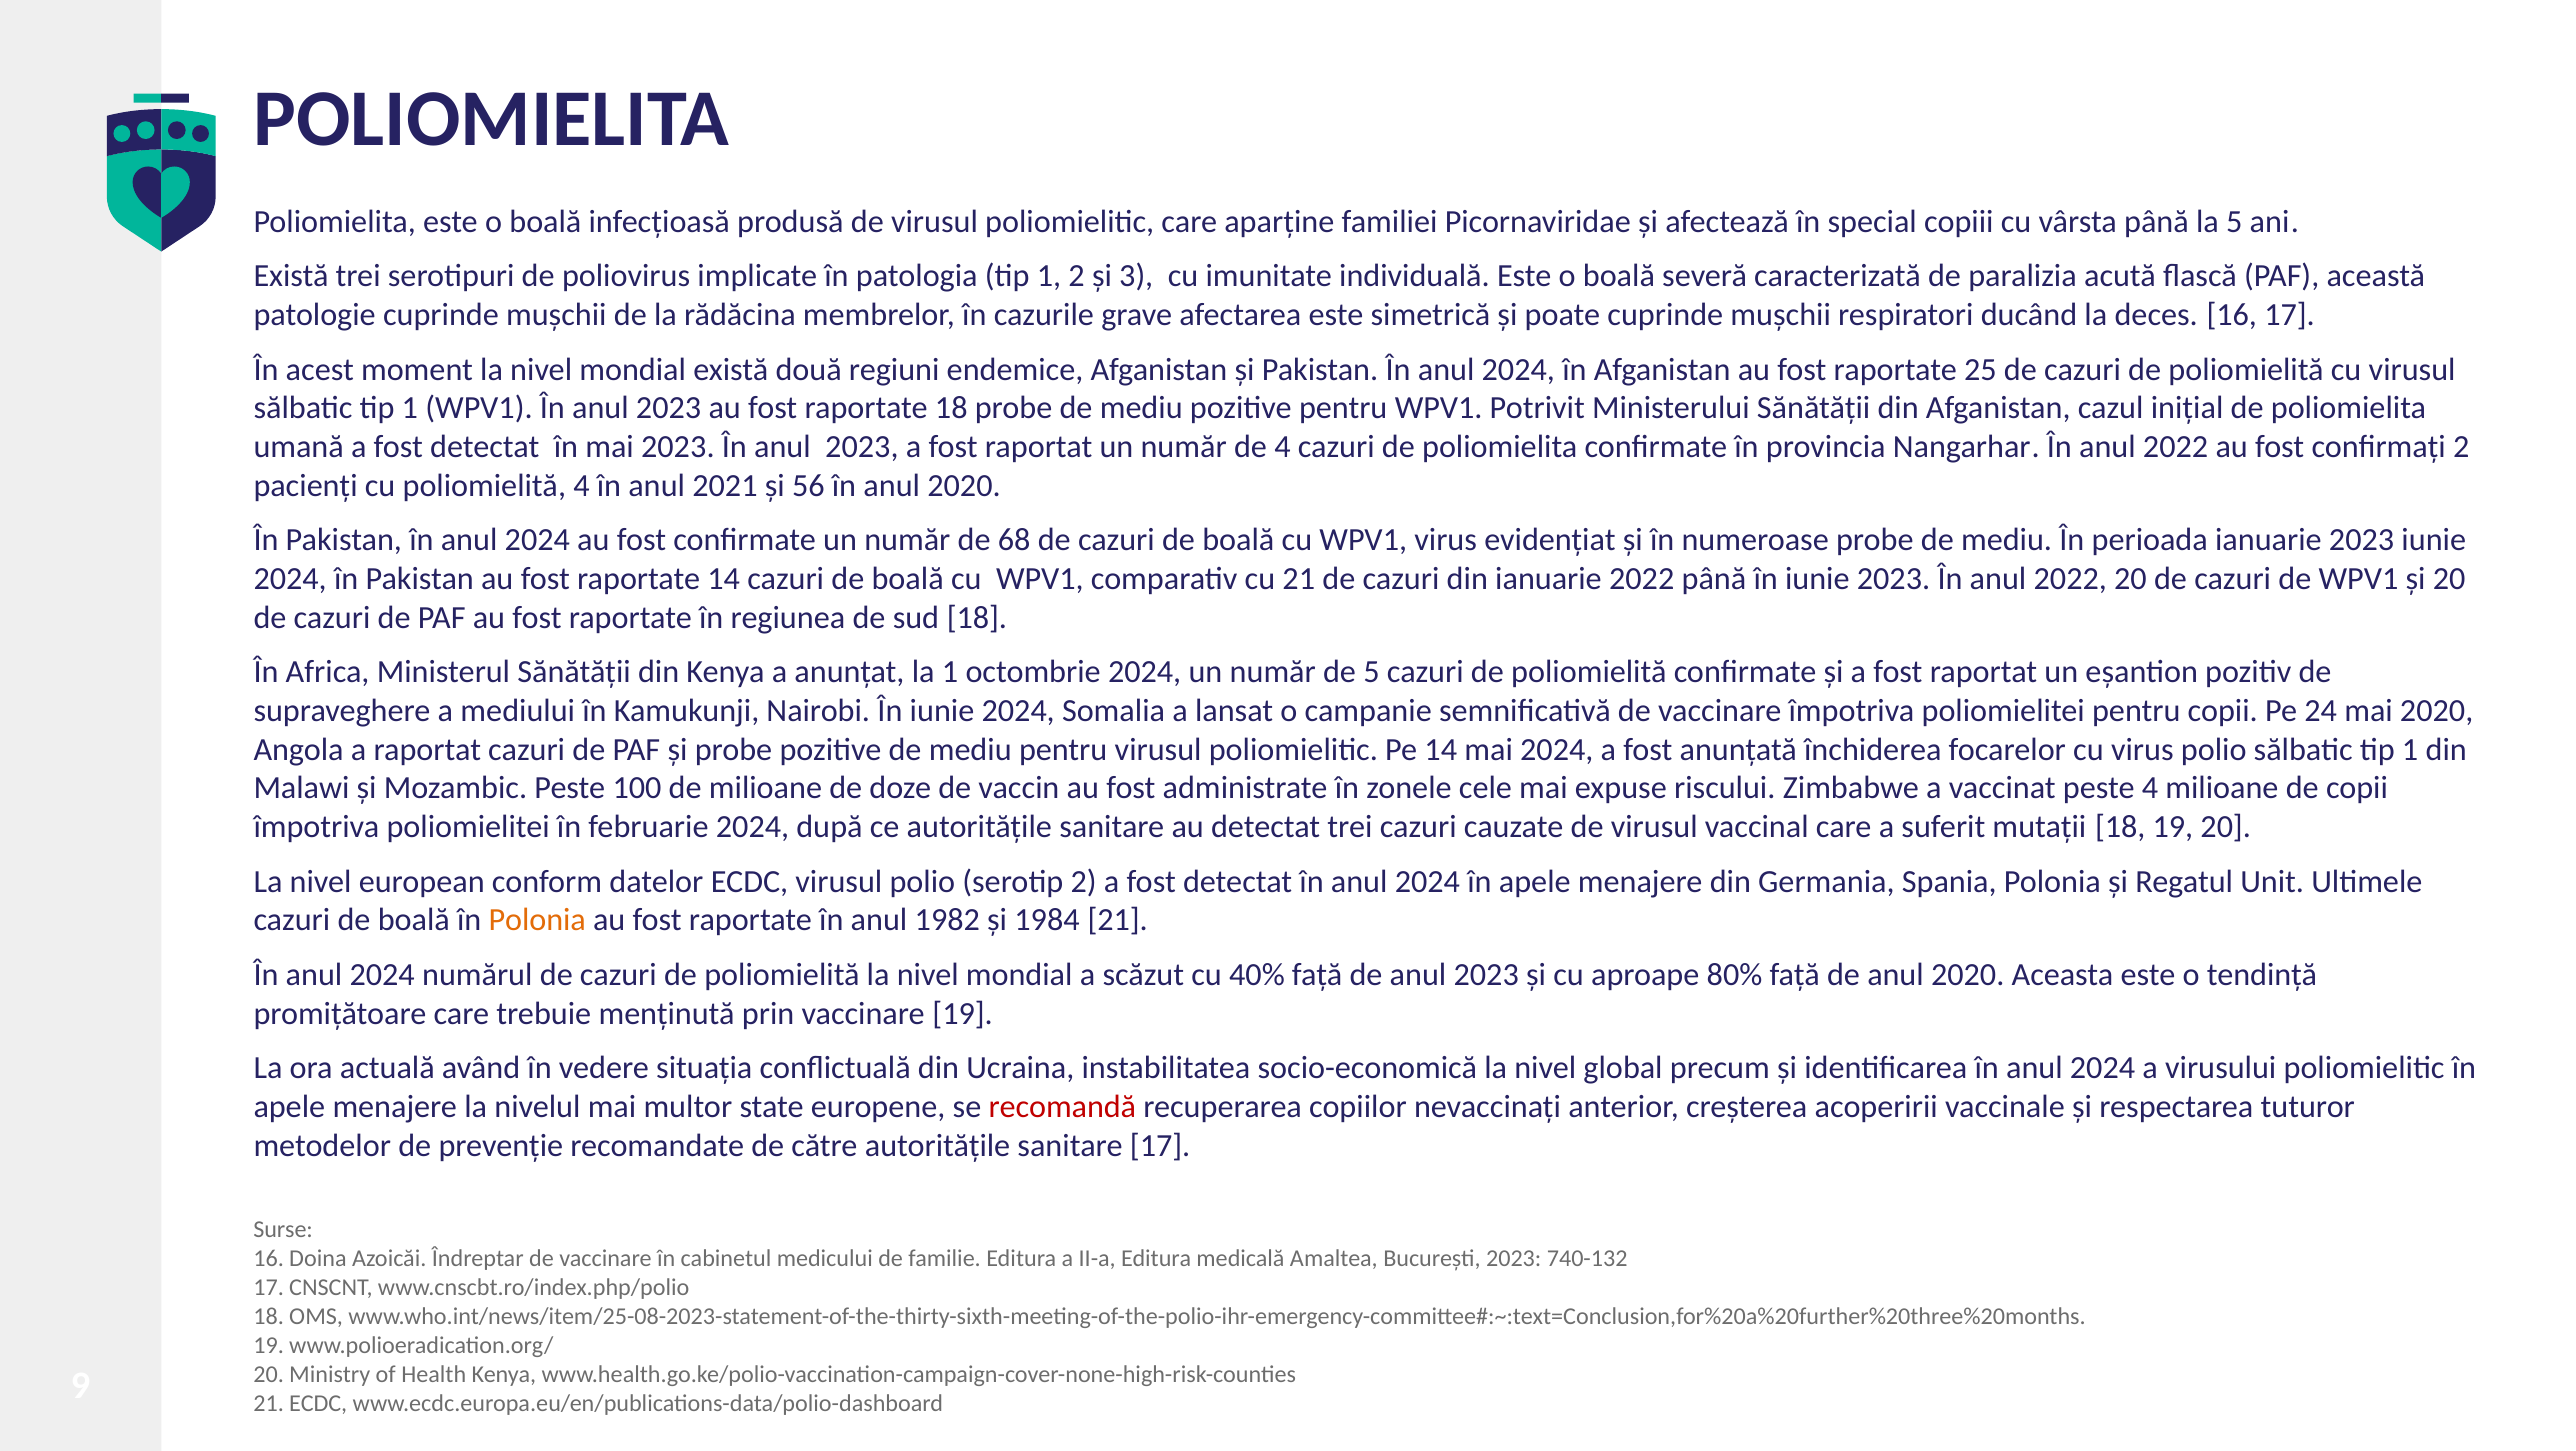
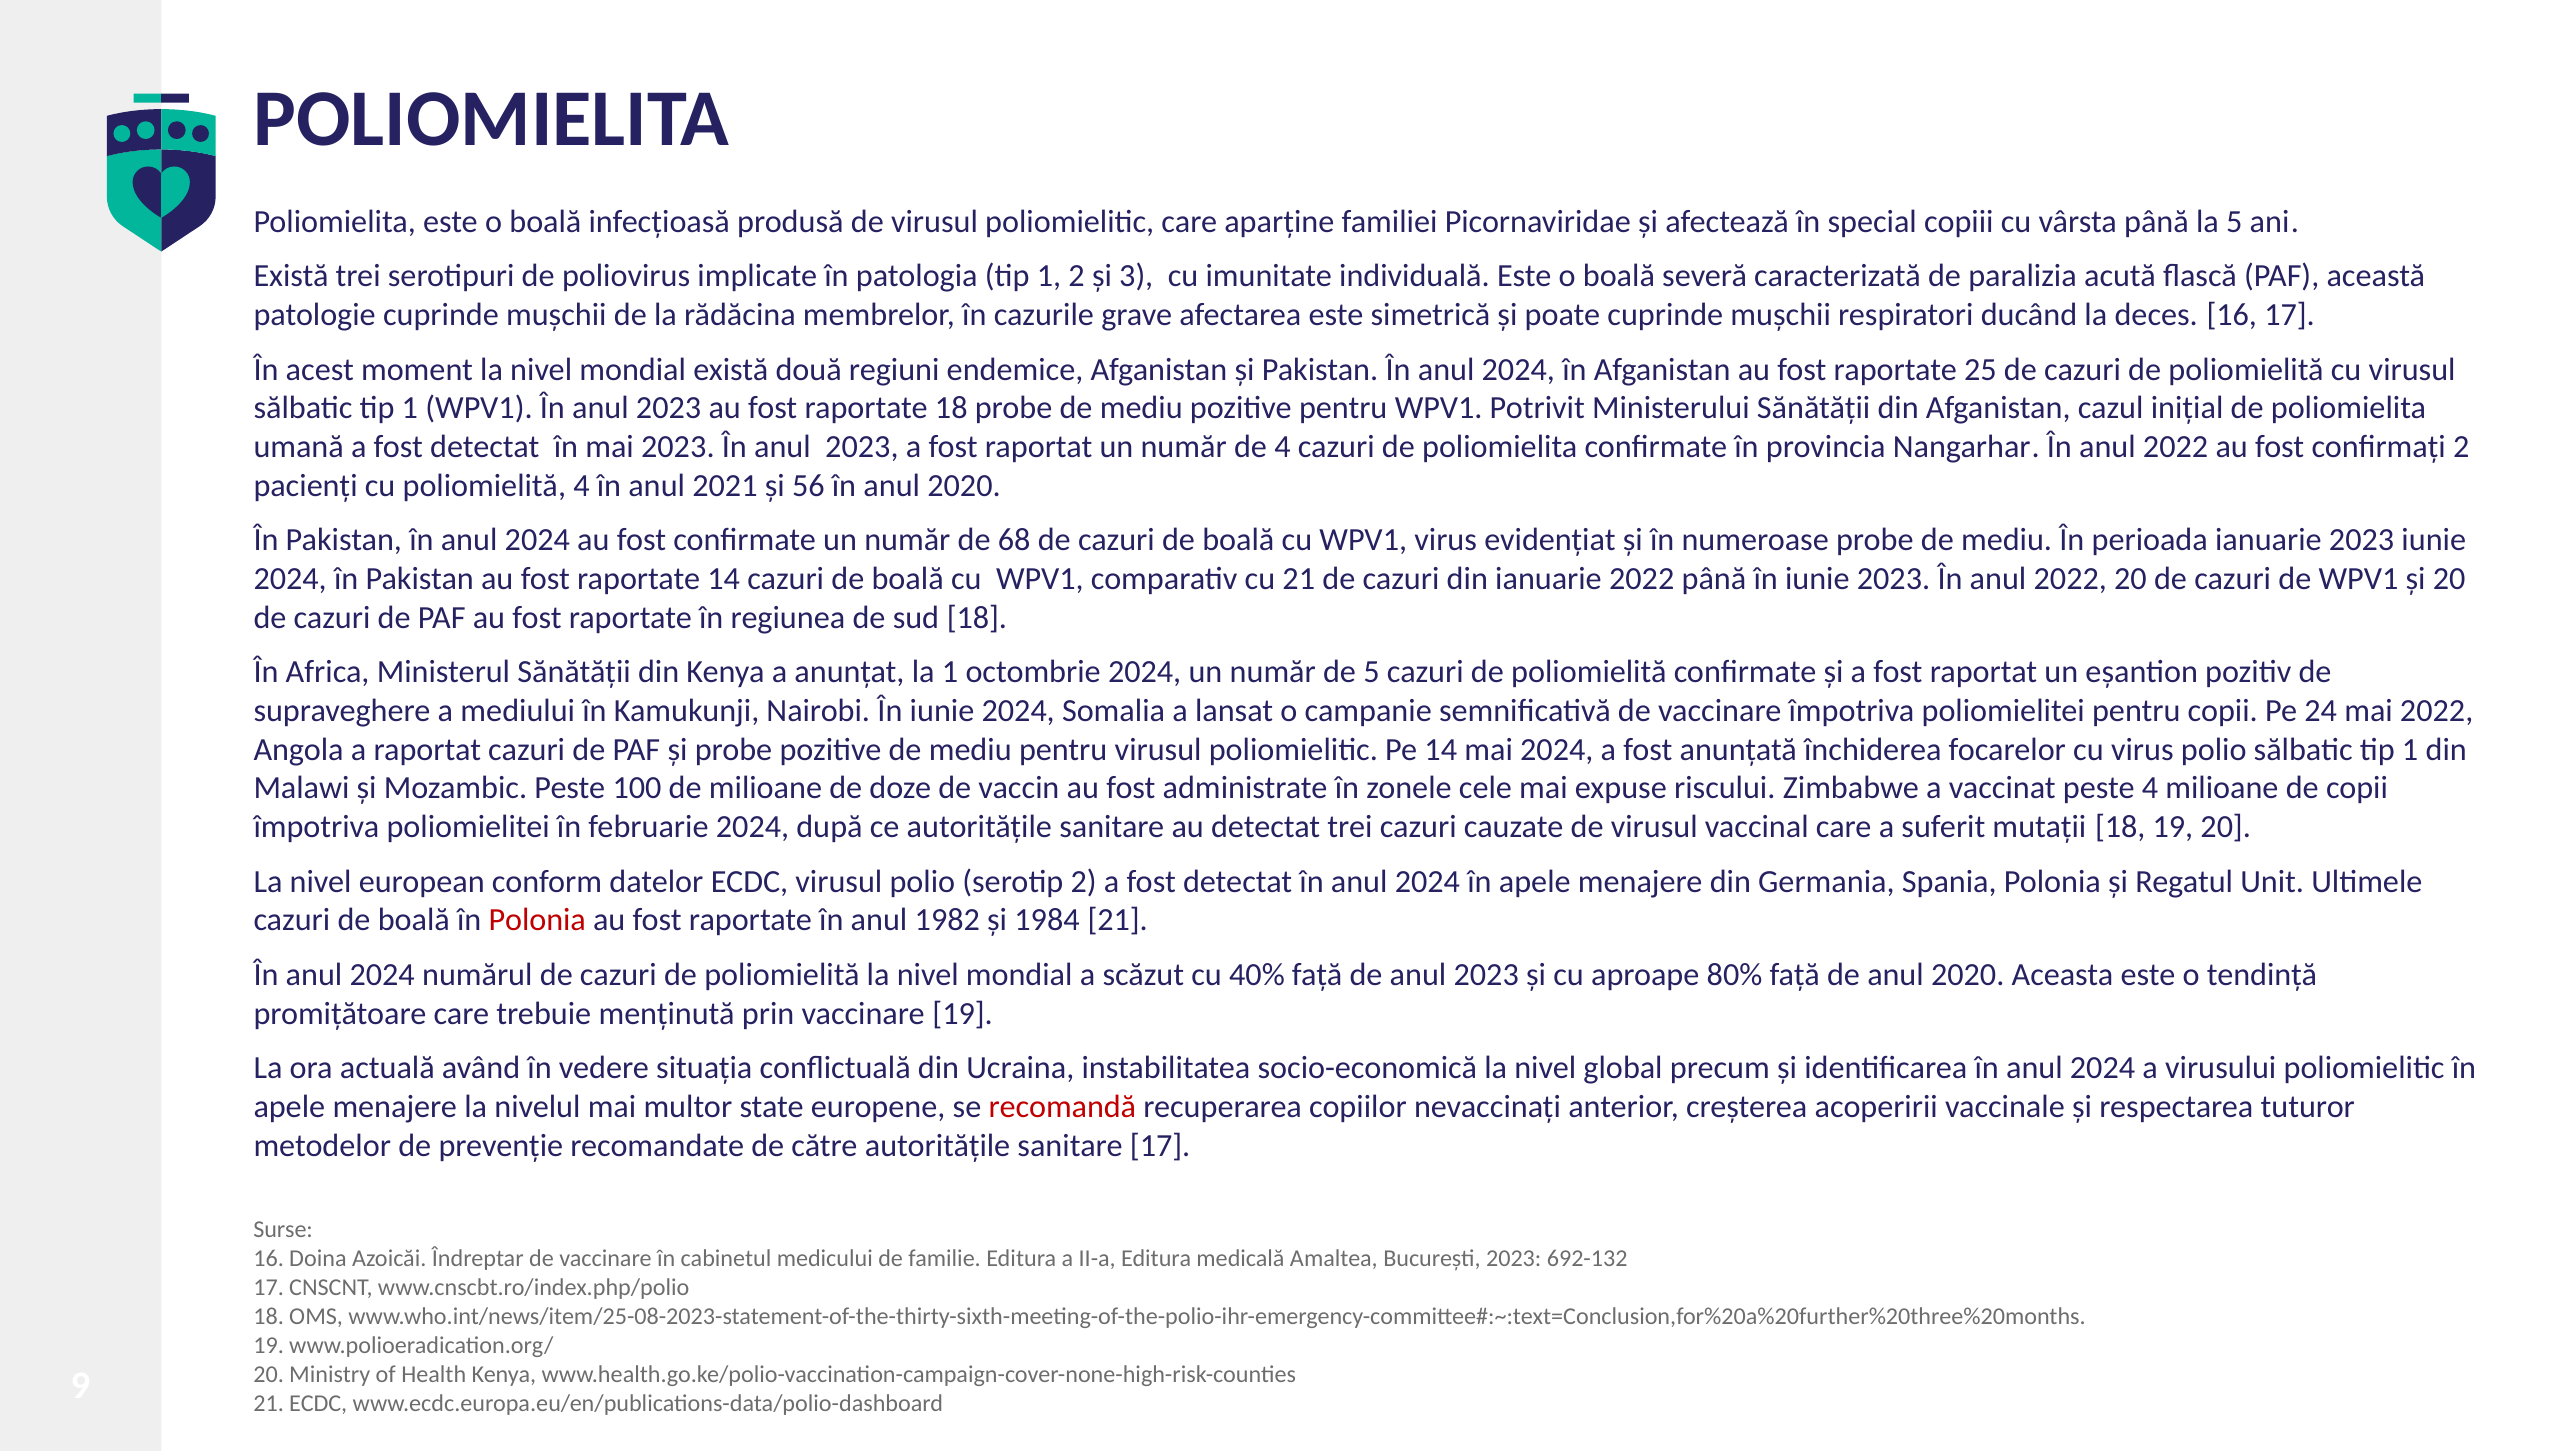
mai 2020: 2020 -> 2022
Polonia at (537, 920) colour: orange -> red
740-132: 740-132 -> 692-132
